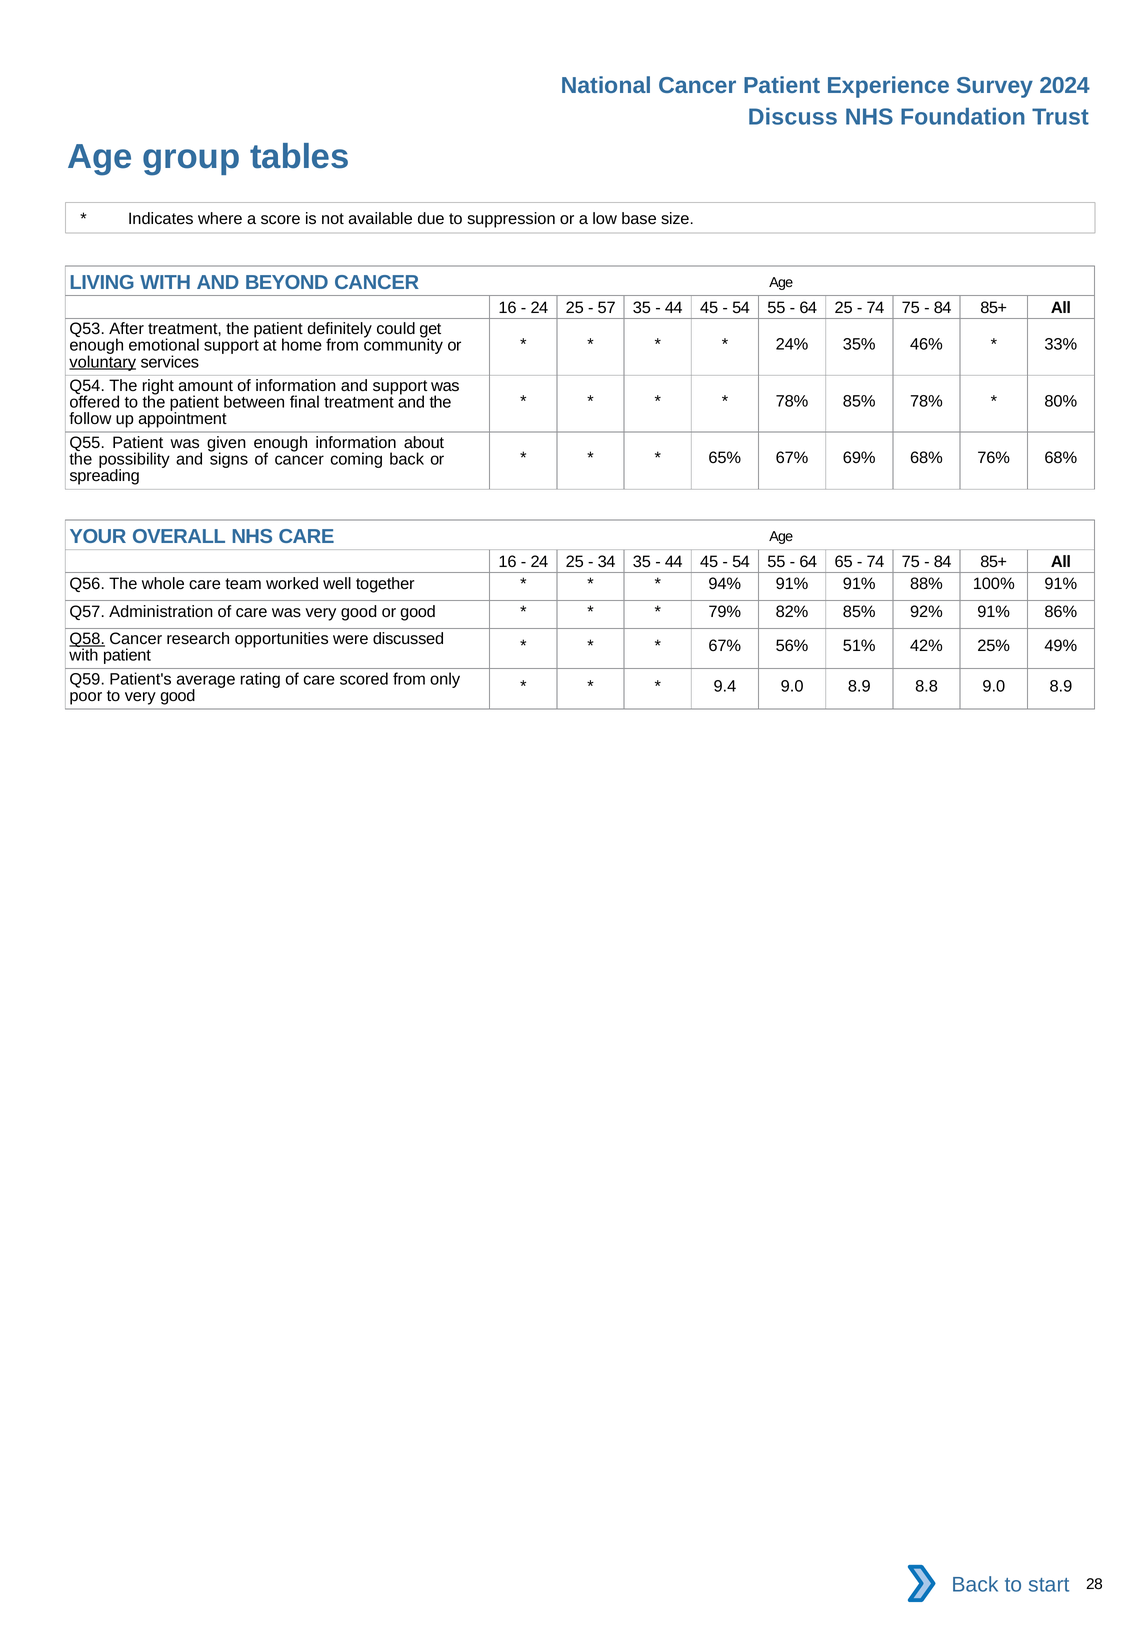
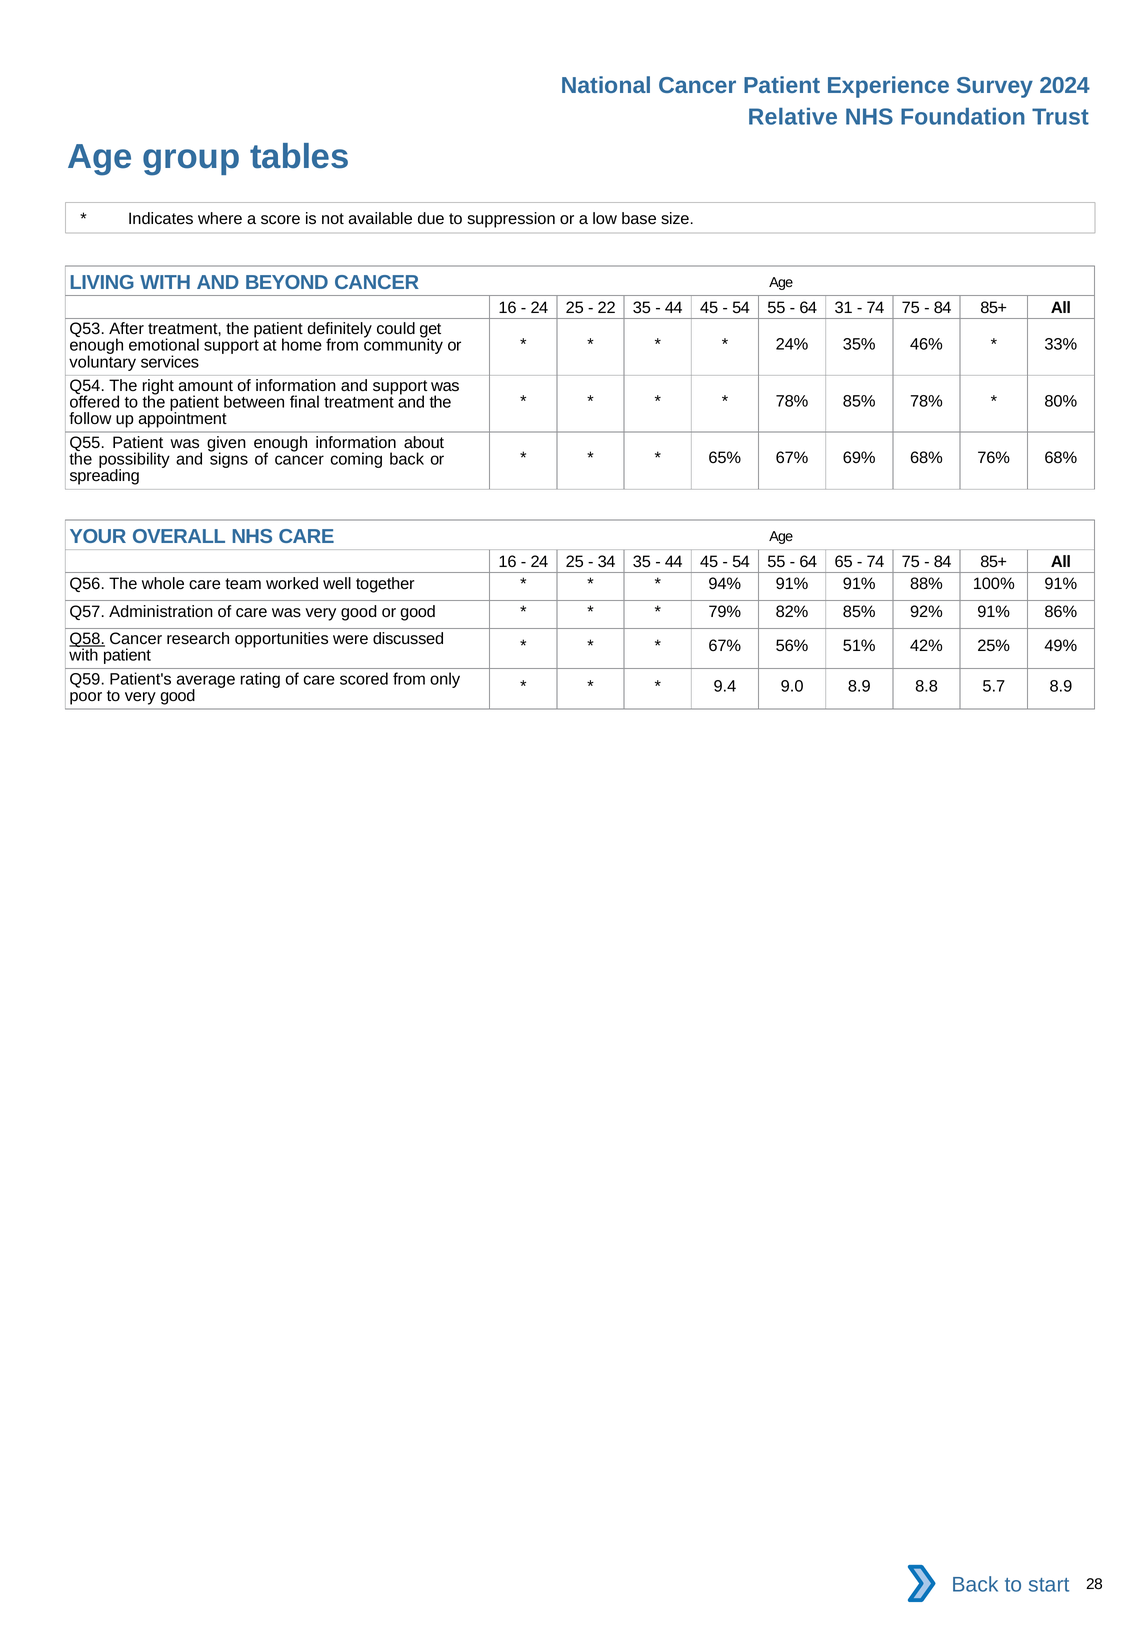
Discuss: Discuss -> Relative
57: 57 -> 22
64 25: 25 -> 31
voluntary underline: present -> none
8.8 9.0: 9.0 -> 5.7
